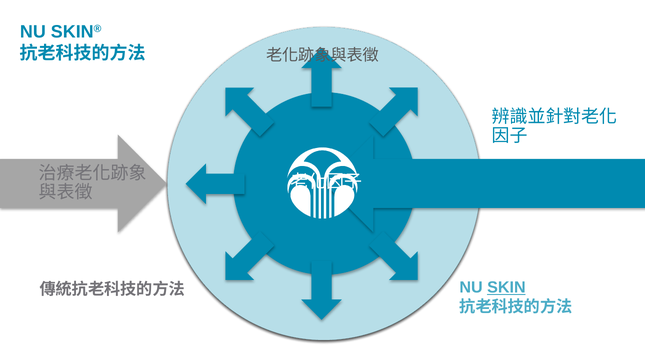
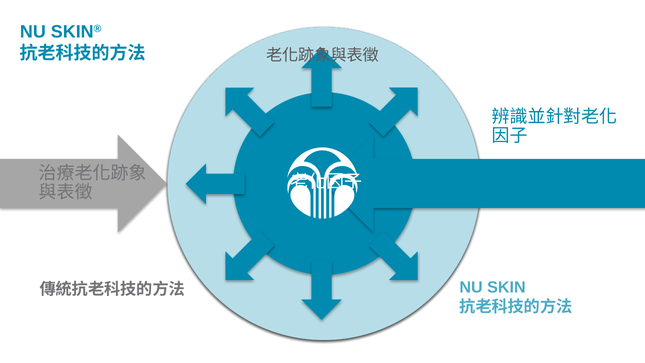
SKIN underline: present -> none
